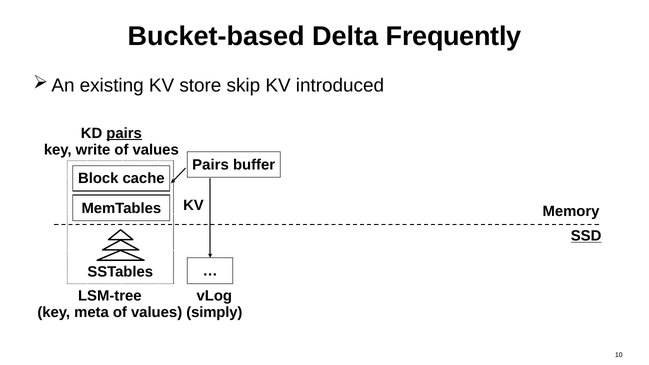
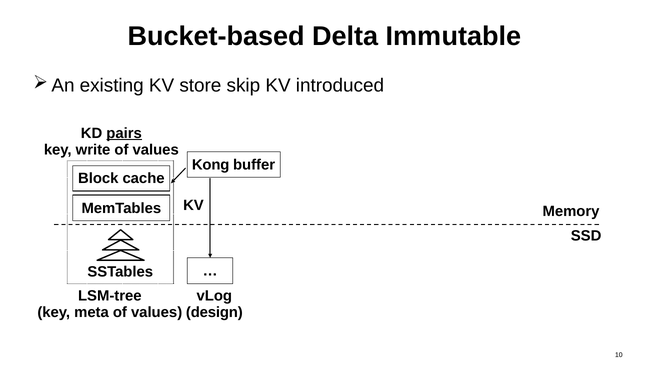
Frequently: Frequently -> Immutable
Pairs at (211, 165): Pairs -> Kong
SSD underline: present -> none
simply: simply -> design
